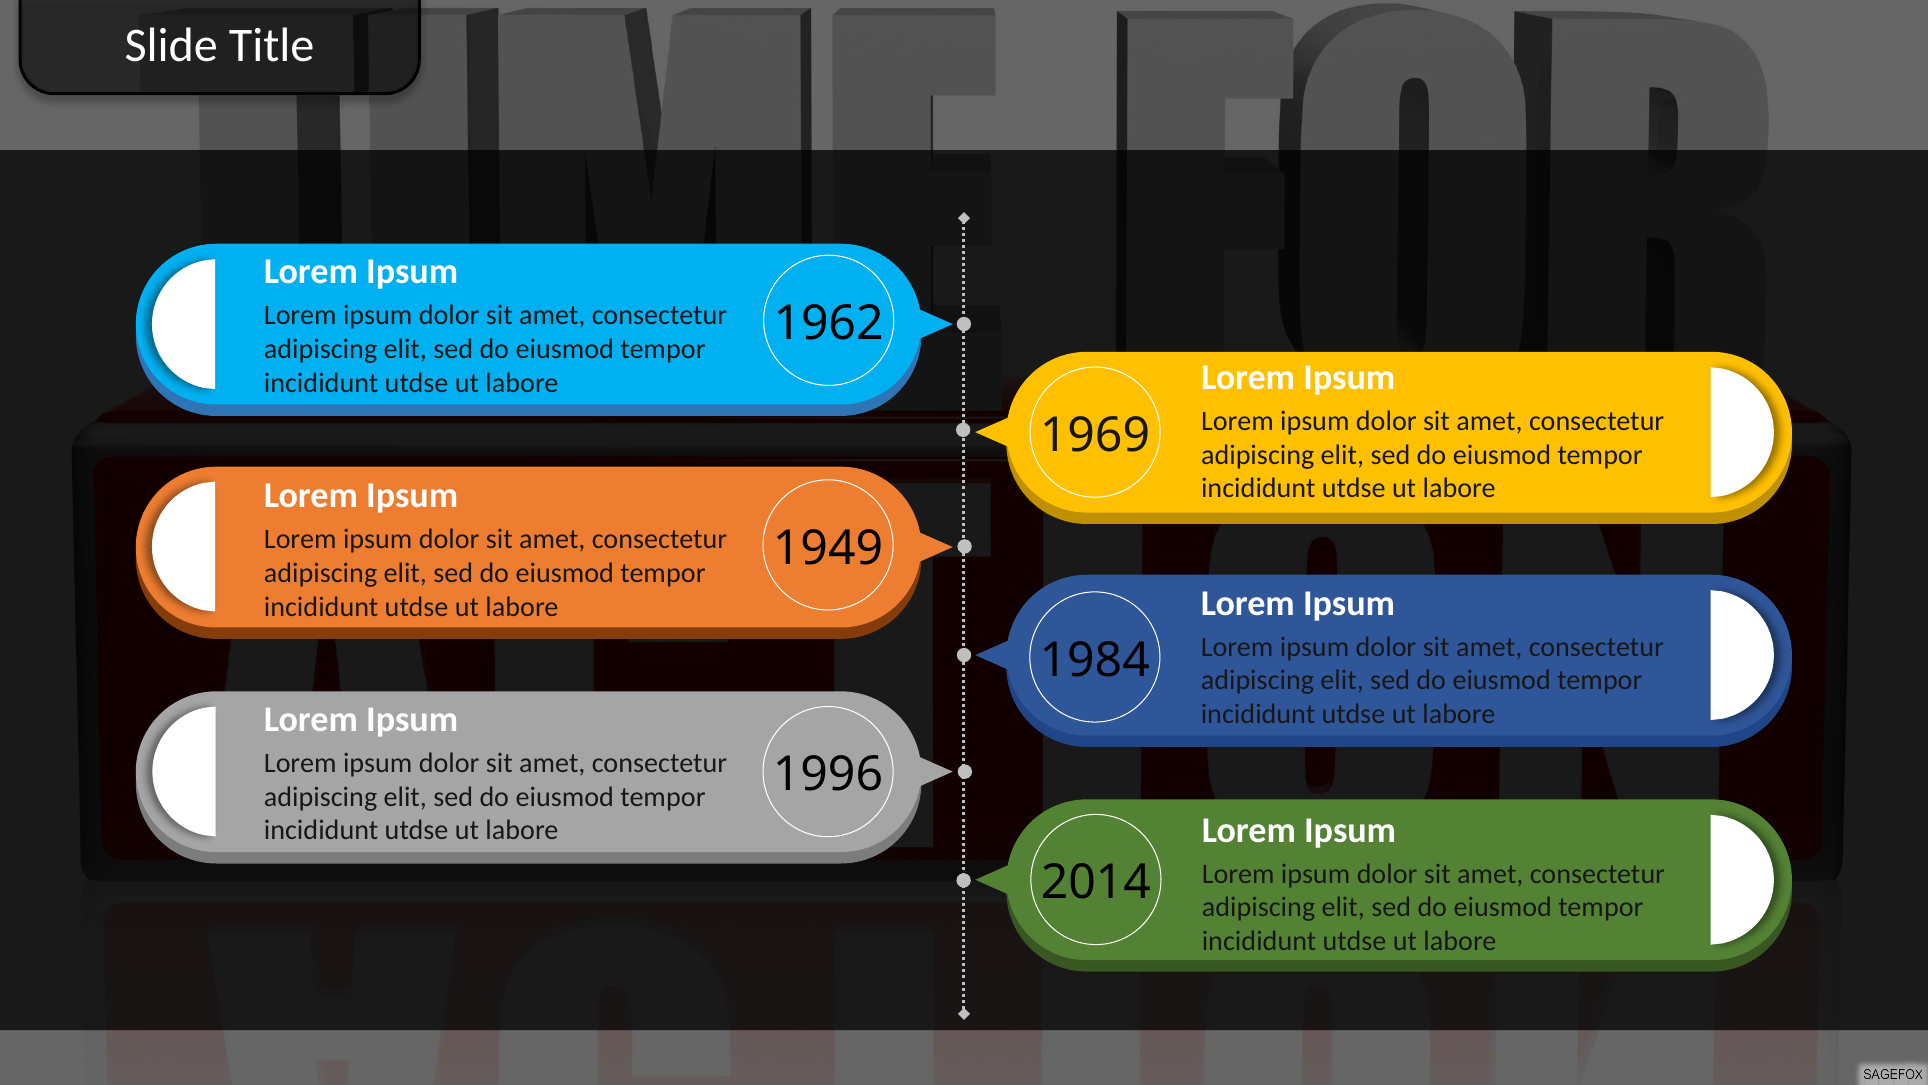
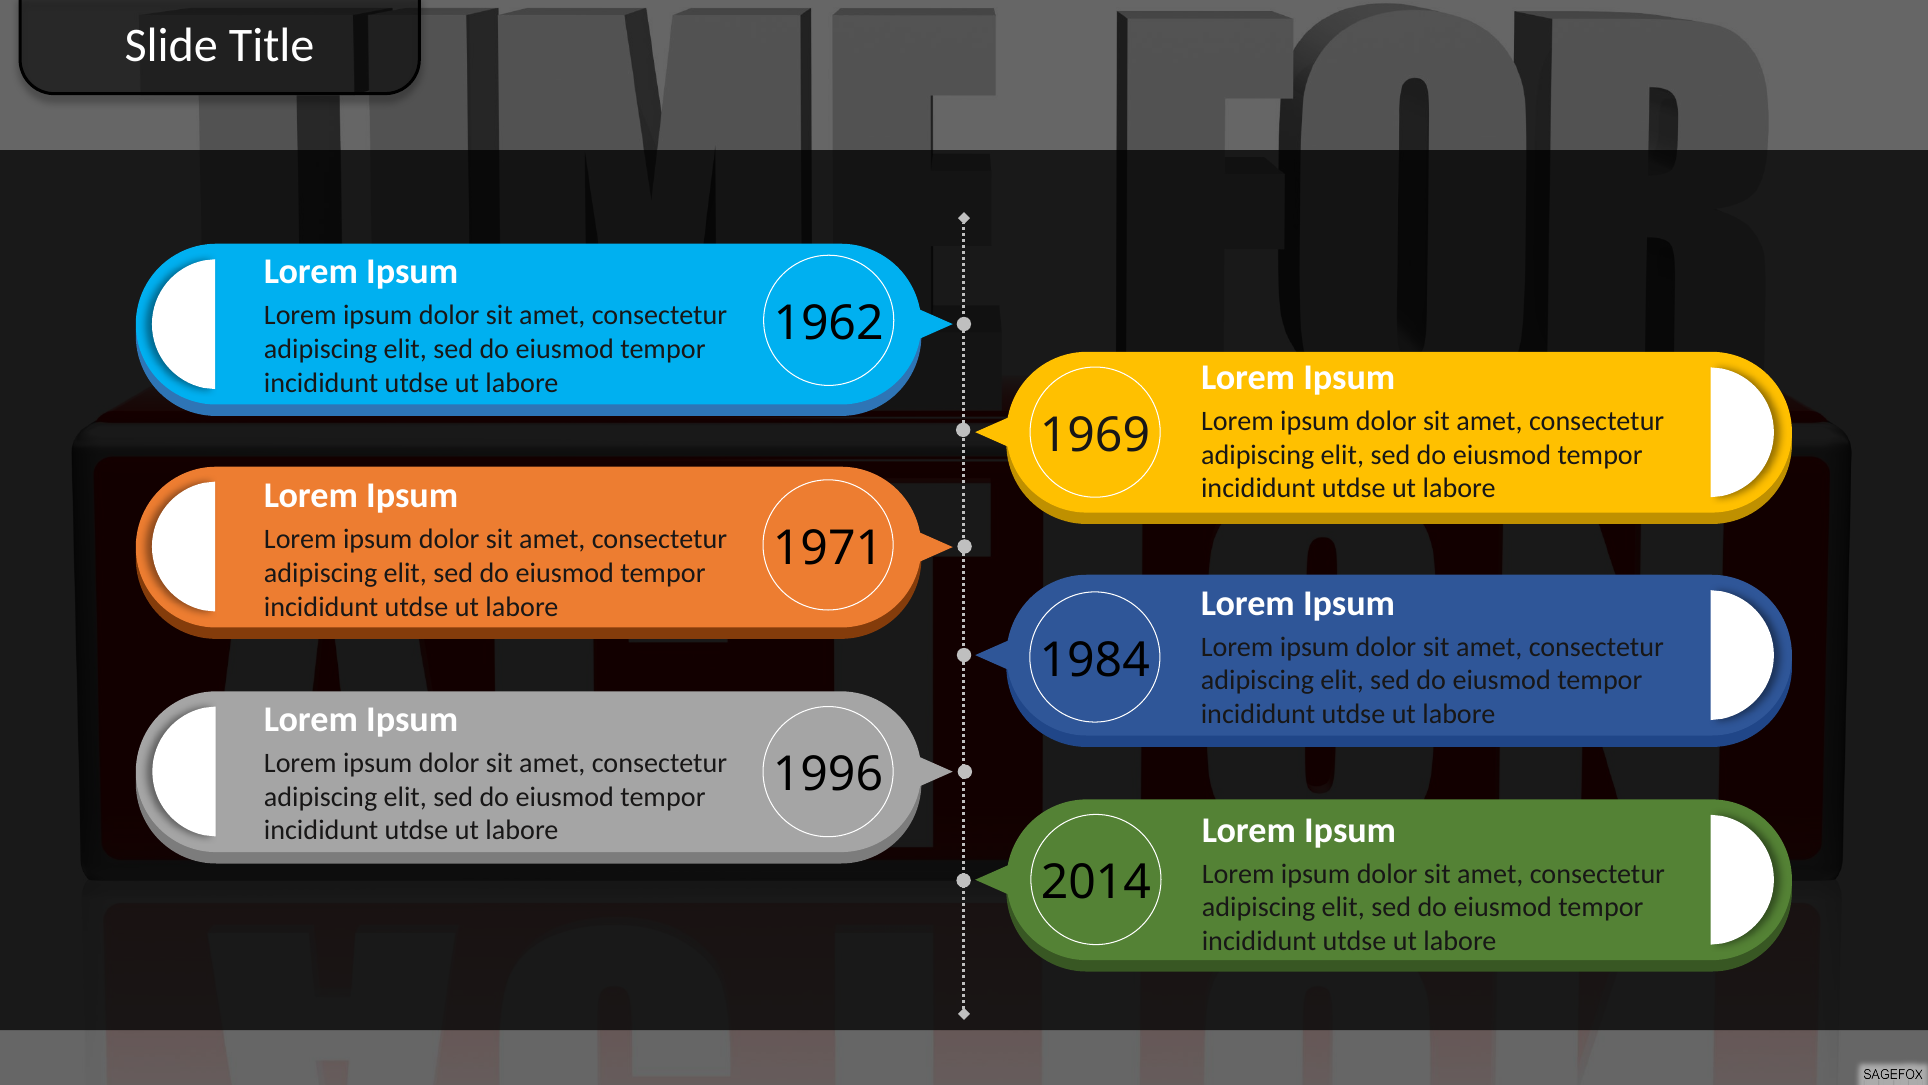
1949: 1949 -> 1971
